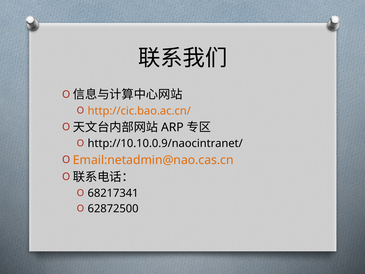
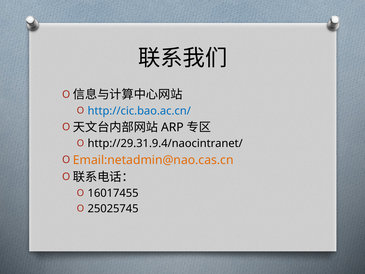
http://cic.bao.ac.cn/ colour: orange -> blue
http://10.10.0.9/naocintranet/: http://10.10.0.9/naocintranet/ -> http://29.31.9.4/naocintranet/
68217341: 68217341 -> 16017455
62872500: 62872500 -> 25025745
